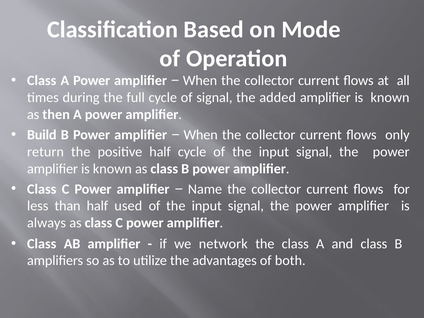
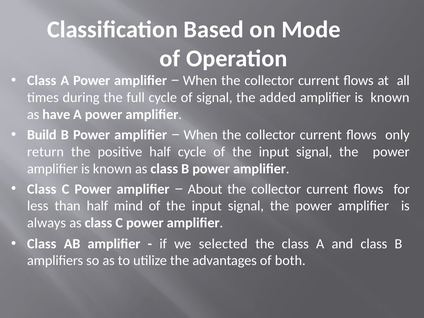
then: then -> have
Name: Name -> About
used: used -> mind
network: network -> selected
